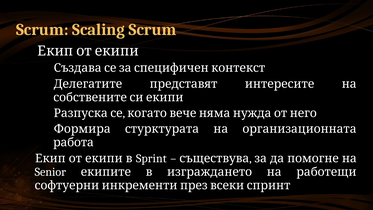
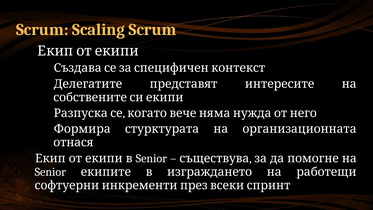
работа: работа -> отнася
в Sprint: Sprint -> Senior
